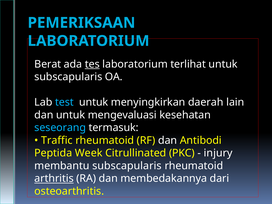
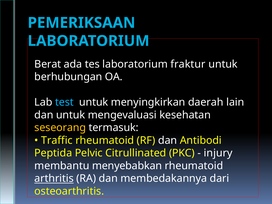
tes underline: present -> none
terlihat: terlihat -> fraktur
subscapularis at (68, 77): subscapularis -> berhubungan
seseorang colour: light blue -> yellow
Week: Week -> Pelvic
membantu subscapularis: subscapularis -> menyebabkan
